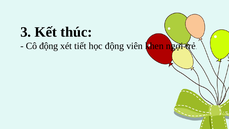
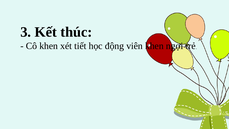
Cô động: động -> khen
